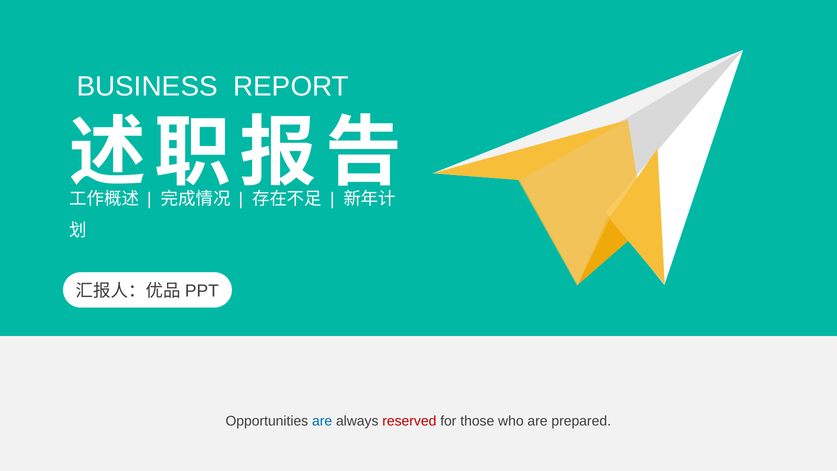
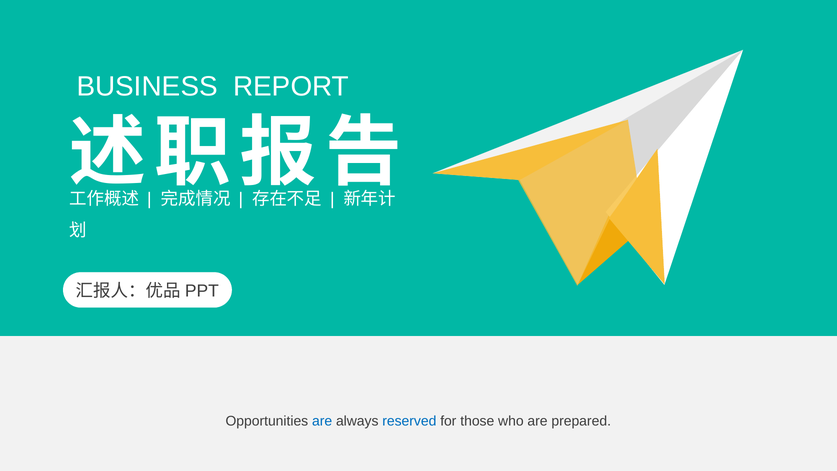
reserved colour: red -> blue
